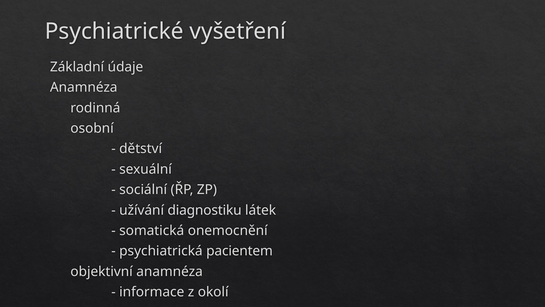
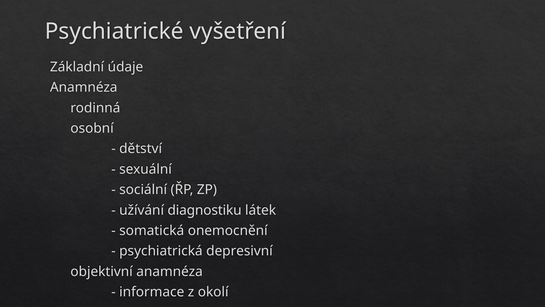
pacientem: pacientem -> depresivní
